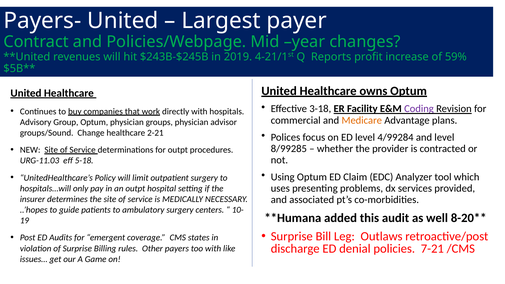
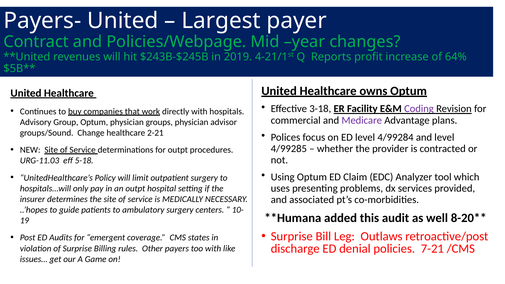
59%: 59% -> 64%
Medicare colour: orange -> purple
8/99285: 8/99285 -> 4/99285
